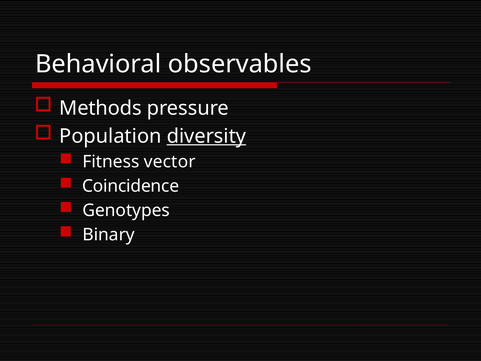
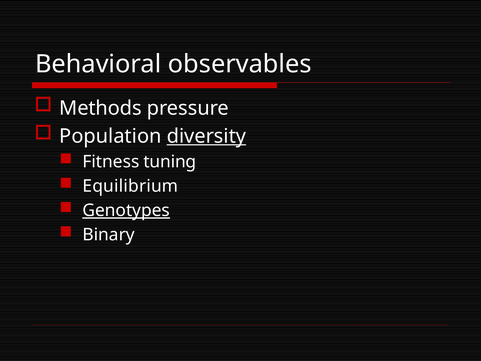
vector: vector -> tuning
Coincidence: Coincidence -> Equilibrium
Genotypes underline: none -> present
